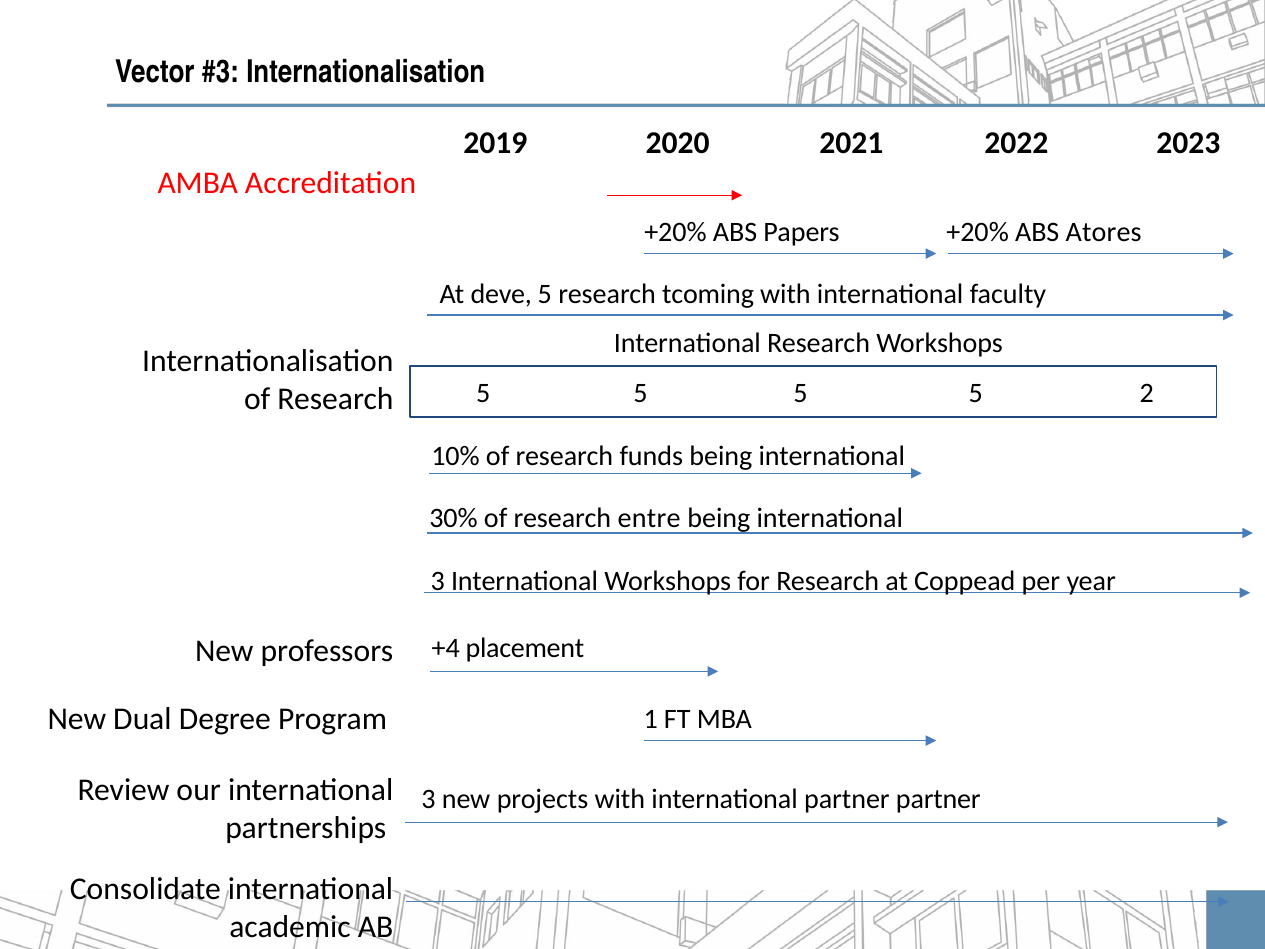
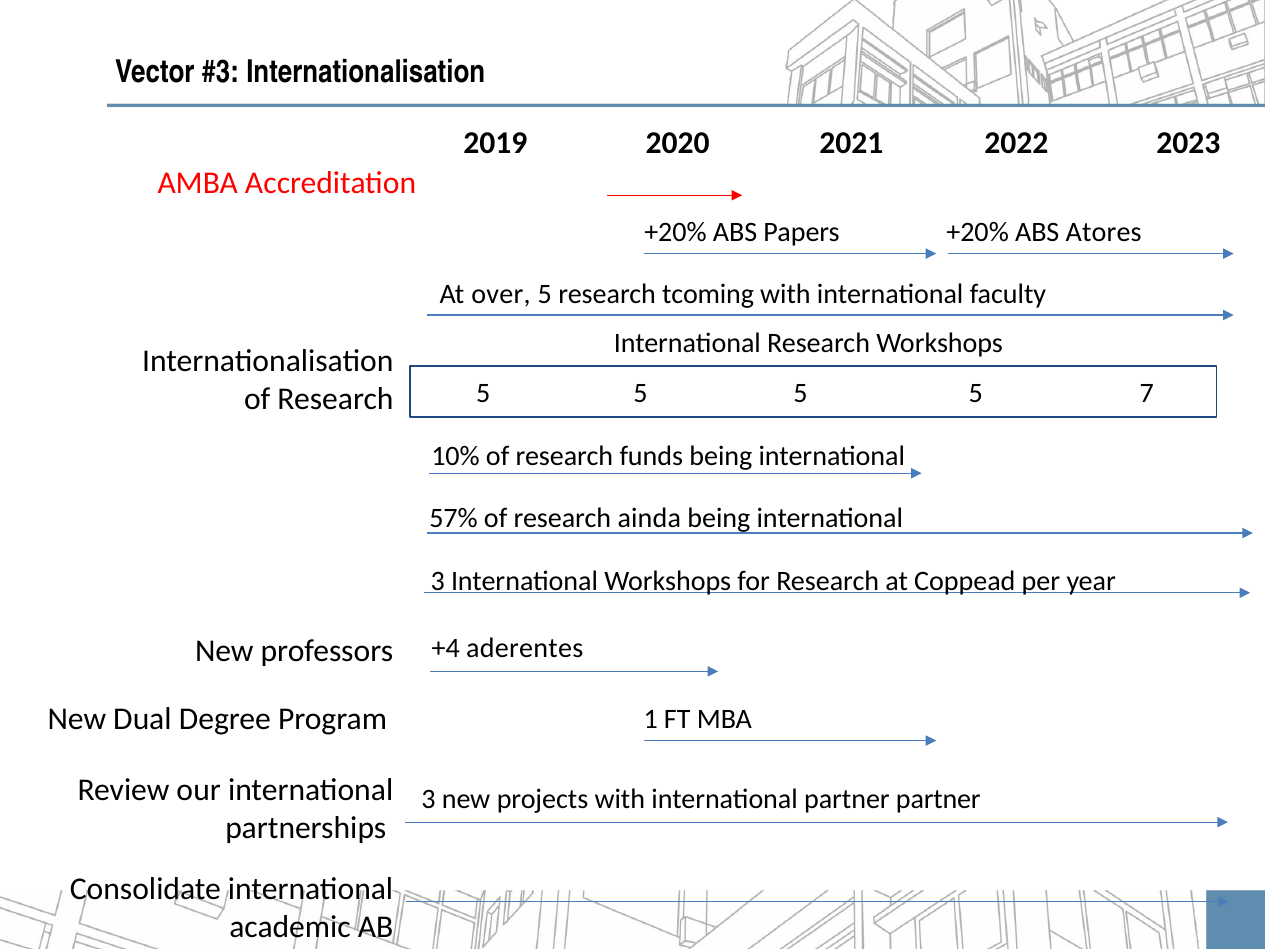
deve: deve -> over
2: 2 -> 7
30%: 30% -> 57%
entre: entre -> ainda
placement: placement -> aderentes
